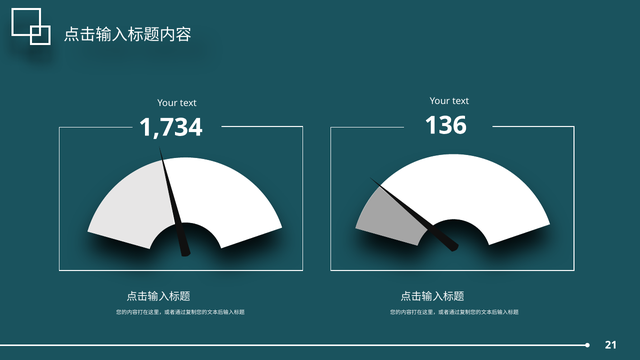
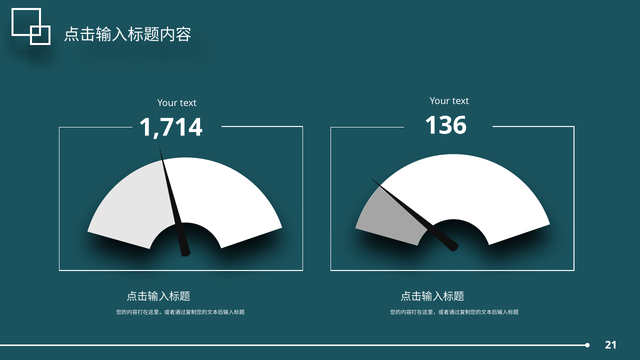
1,734: 1,734 -> 1,714
